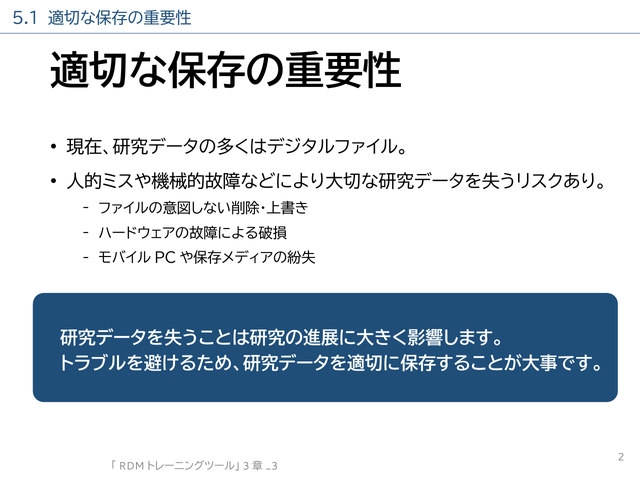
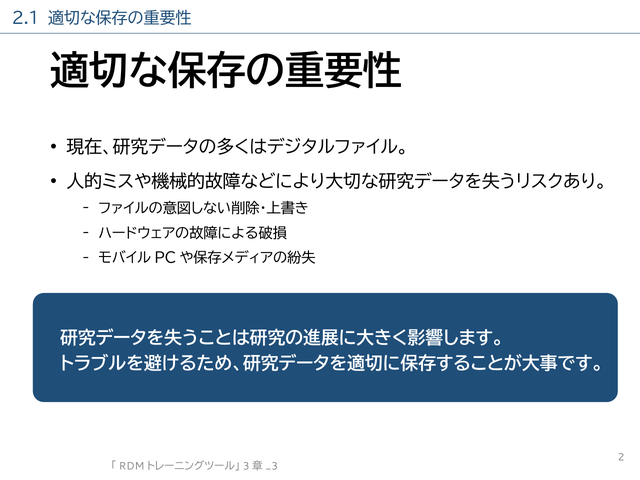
5.1: 5.1 -> 2.1
